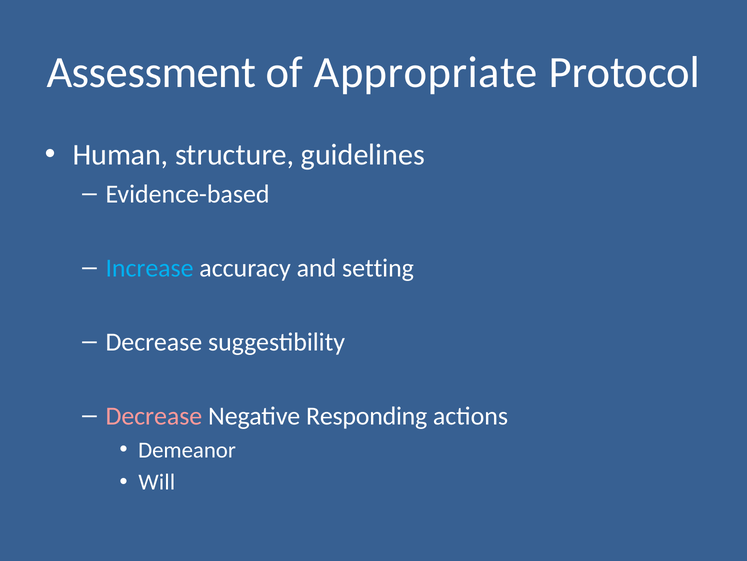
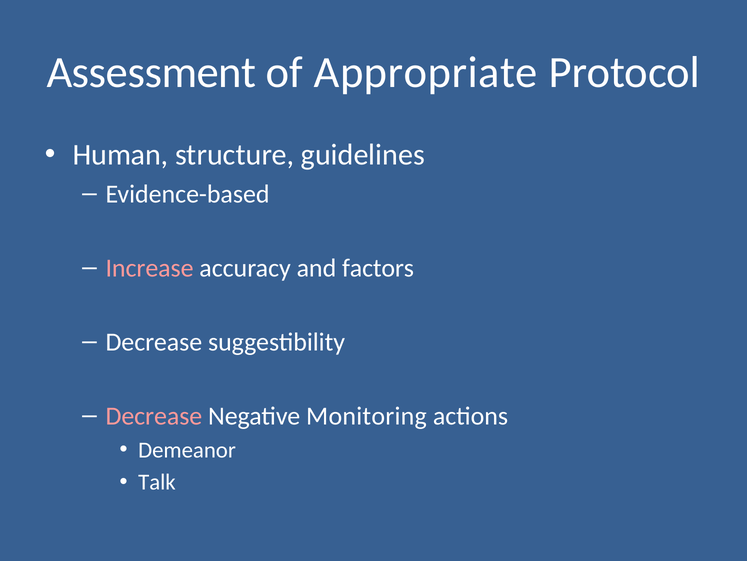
Increase colour: light blue -> pink
setting: setting -> factors
Responding: Responding -> Monitoring
Will: Will -> Talk
